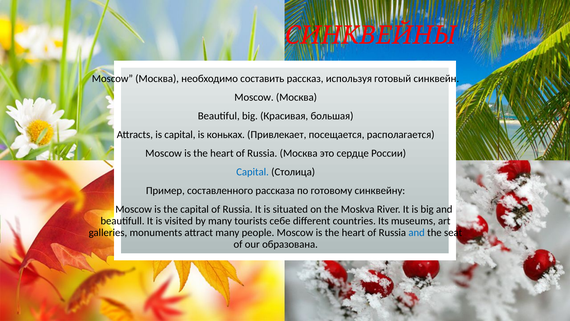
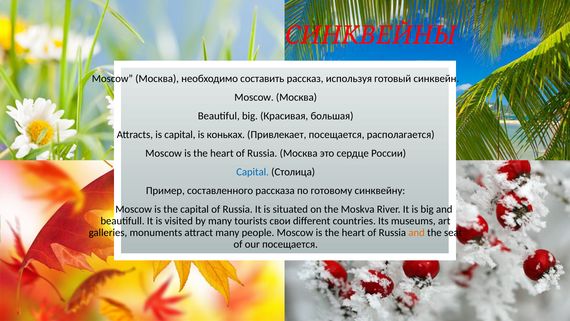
себе: себе -> свои
and at (417, 232) colour: blue -> orange
our образована: образована -> посещается
